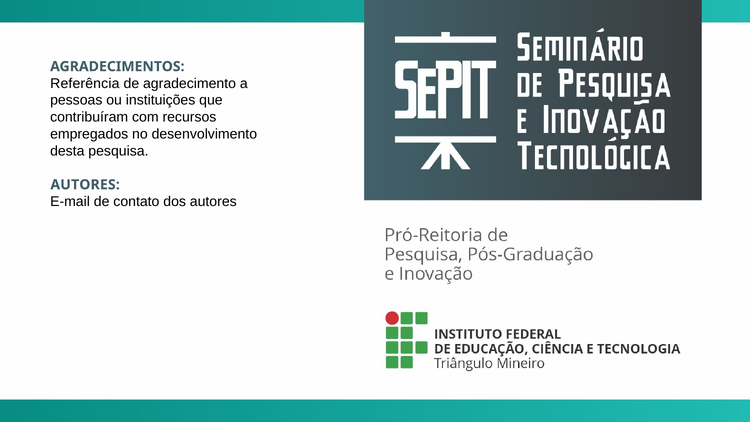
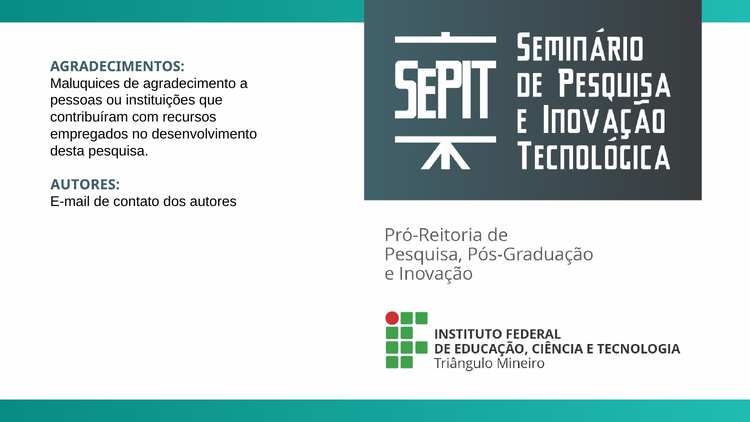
Referência: Referência -> Maluquices
